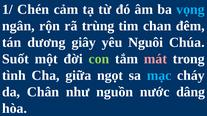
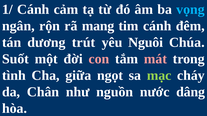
1/ Chén: Chén -> Cánh
trùng: trùng -> mang
tim chan: chan -> cánh
giây: giây -> trút
con colour: light green -> pink
mạc colour: light blue -> light green
